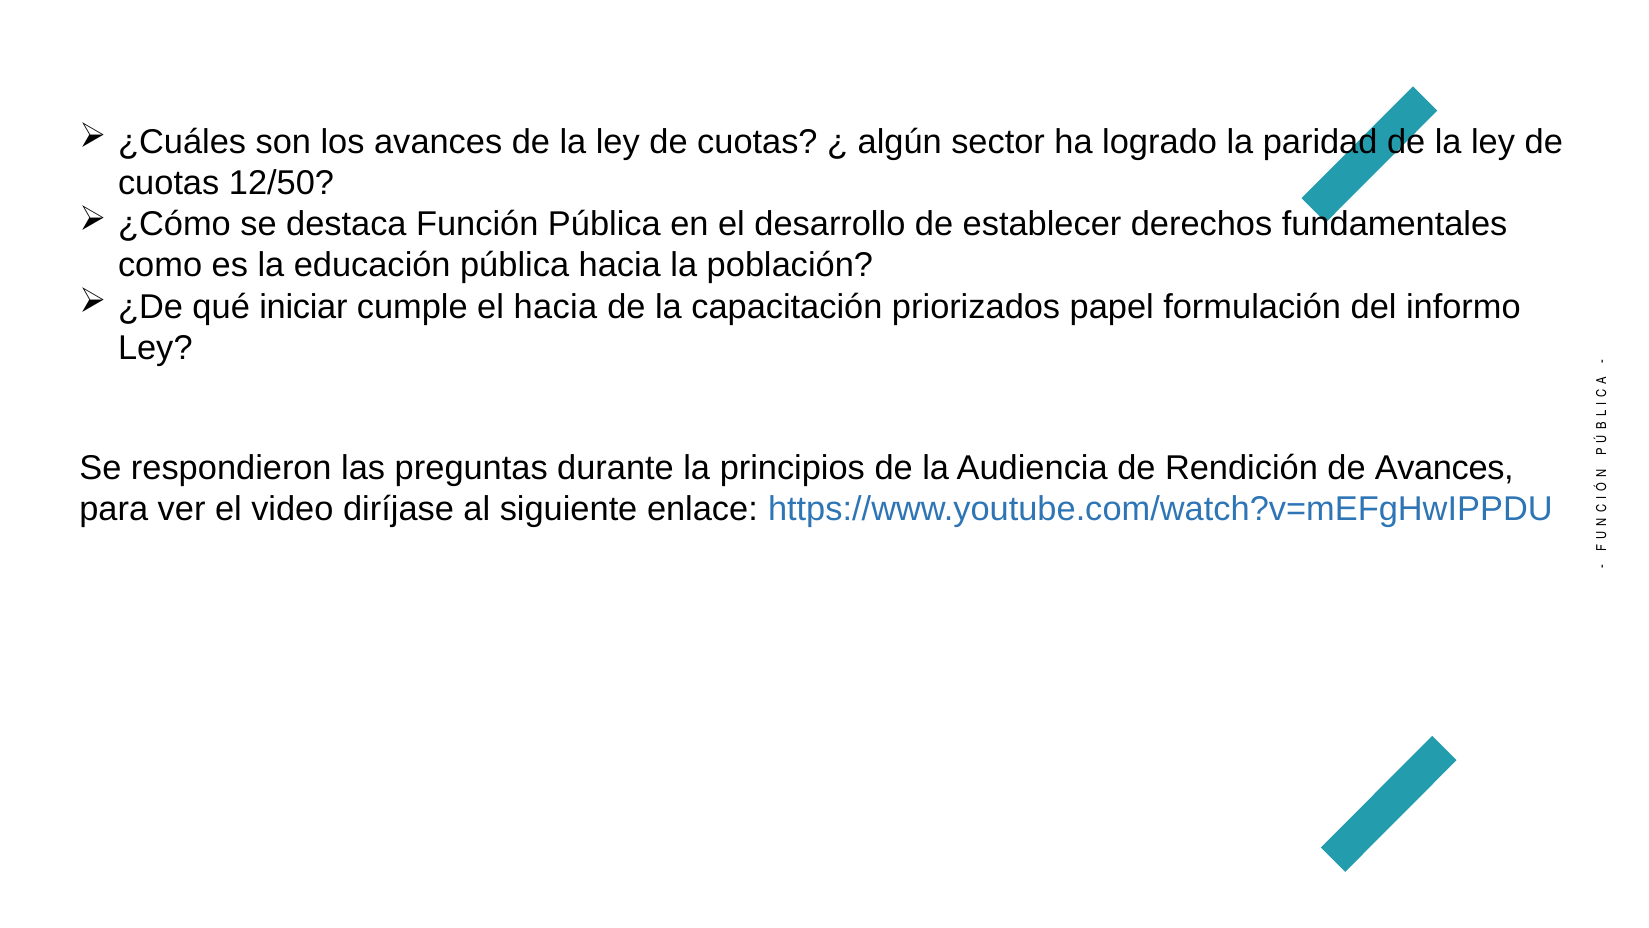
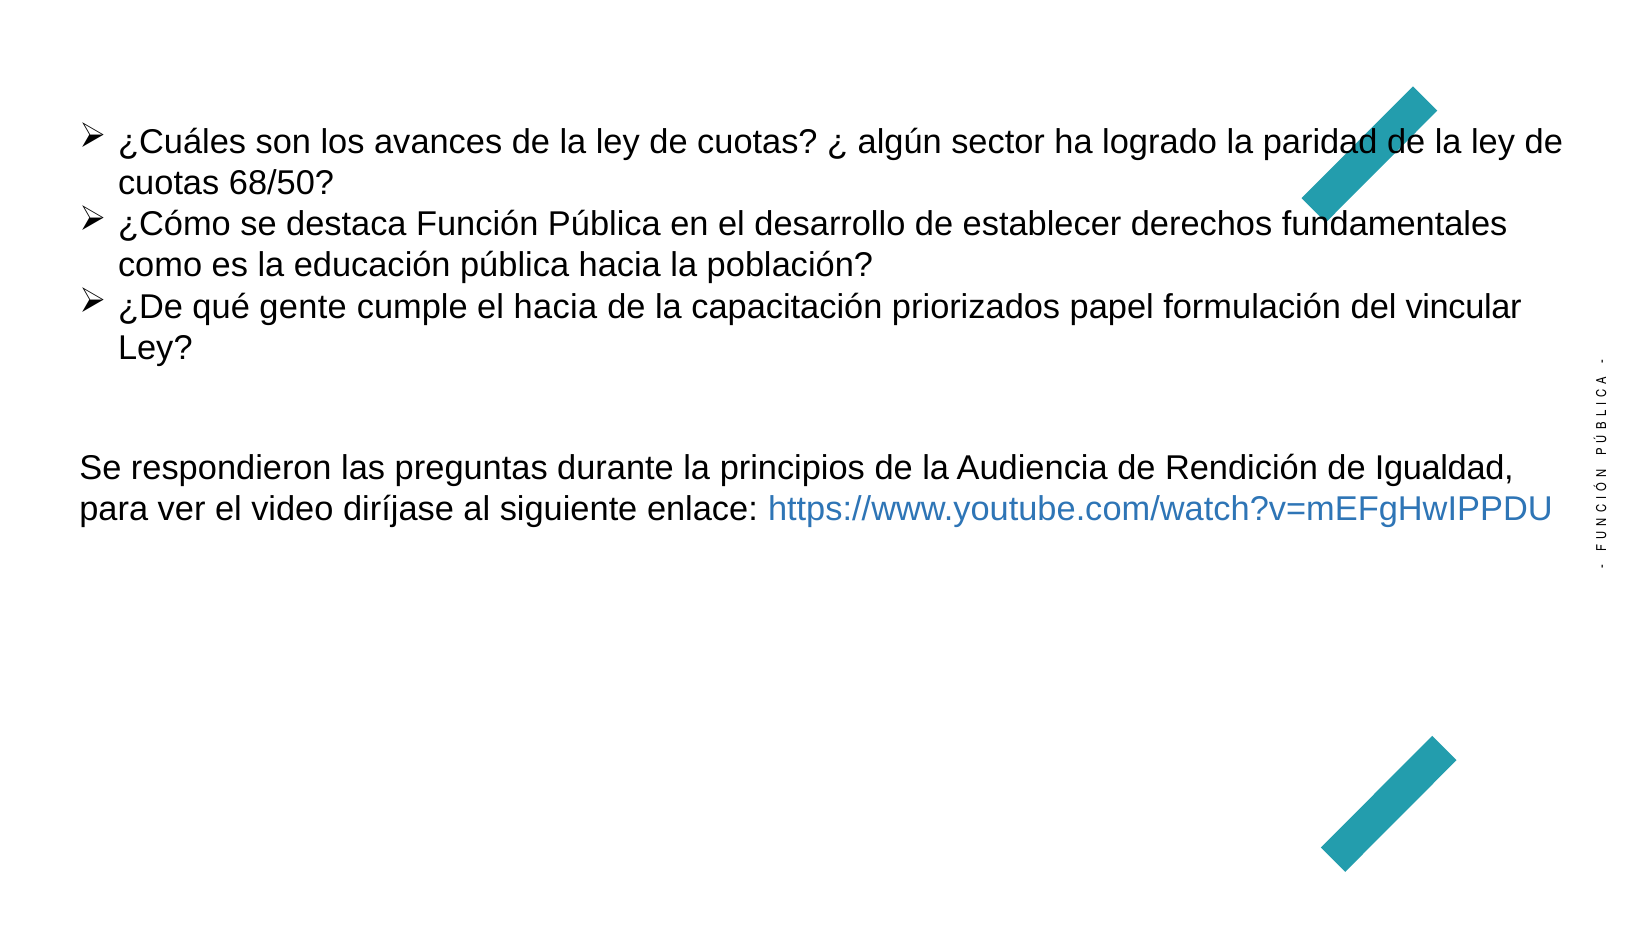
12/50: 12/50 -> 68/50
iniciar: iniciar -> gente
informo: informo -> vincular
de Avances: Avances -> Igualdad
